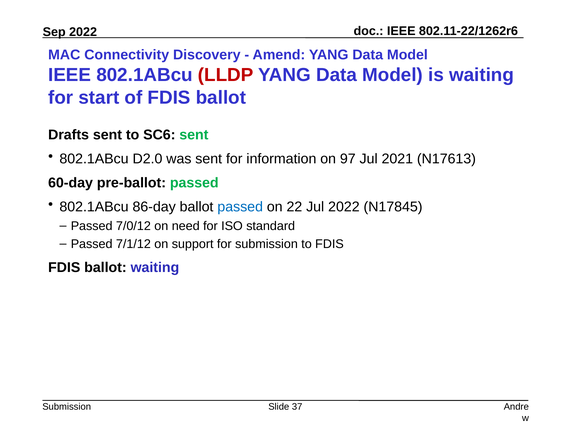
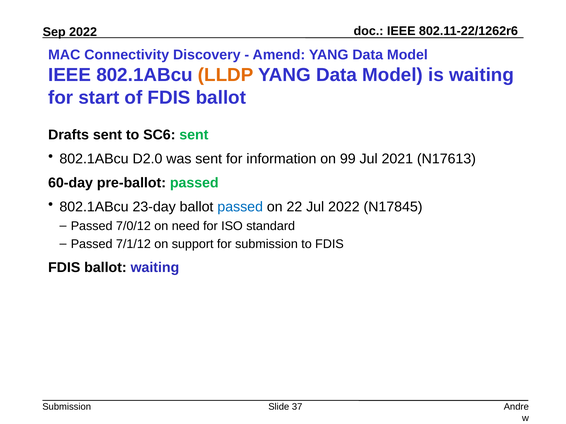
LLDP colour: red -> orange
97: 97 -> 99
86-day: 86-day -> 23-day
